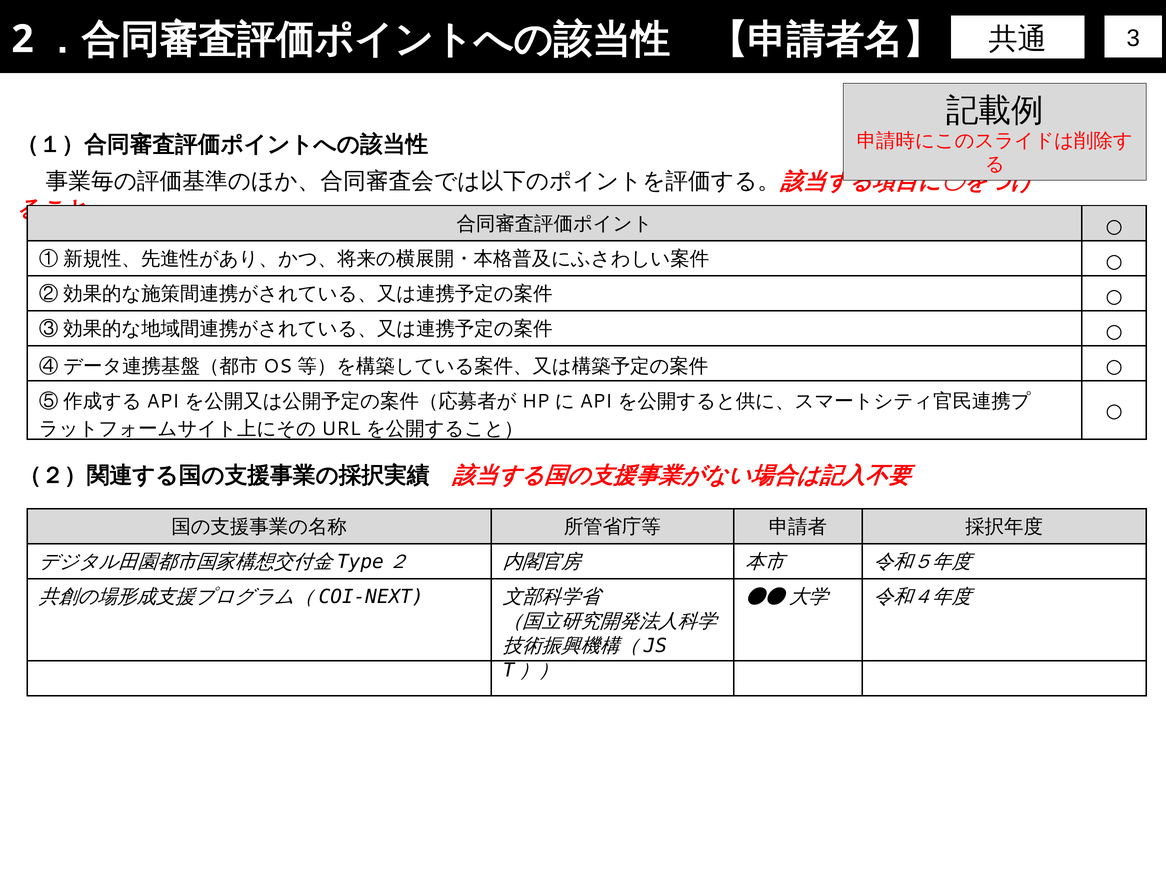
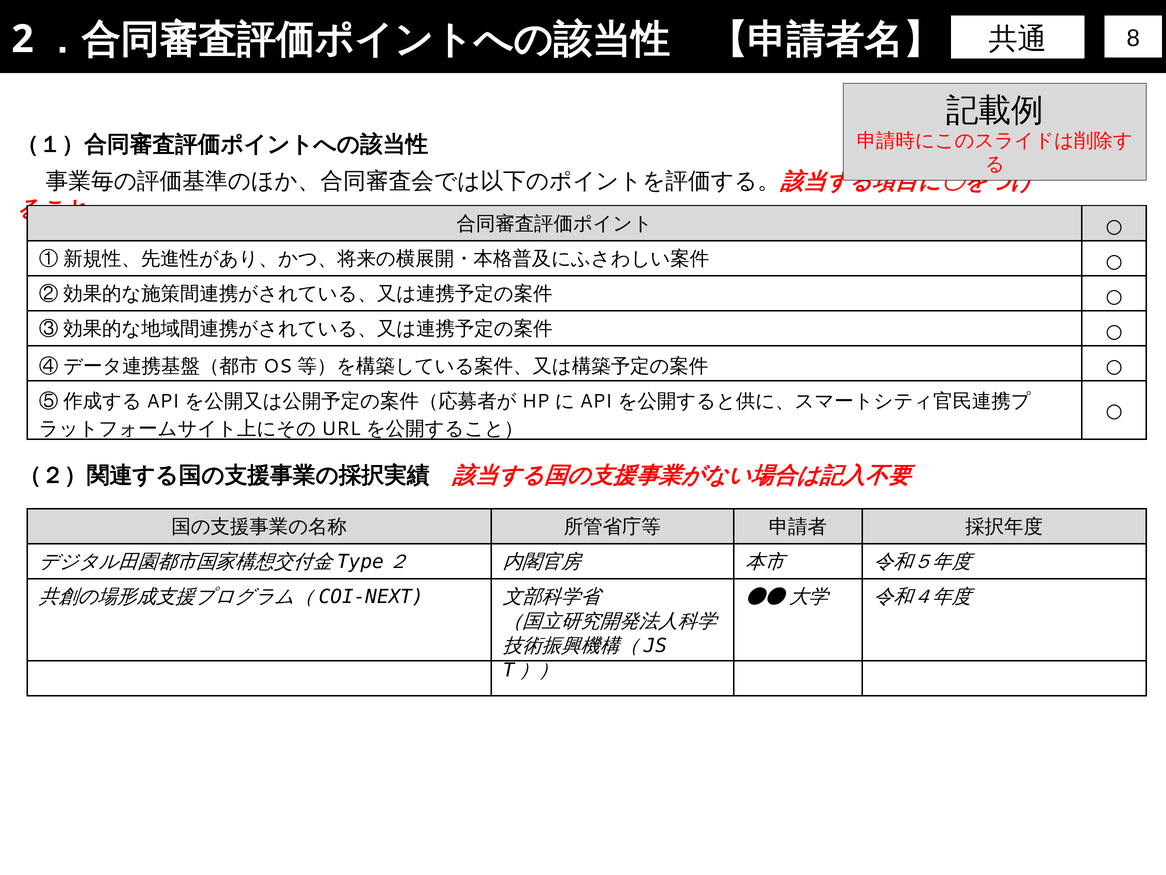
3: 3 -> 8
